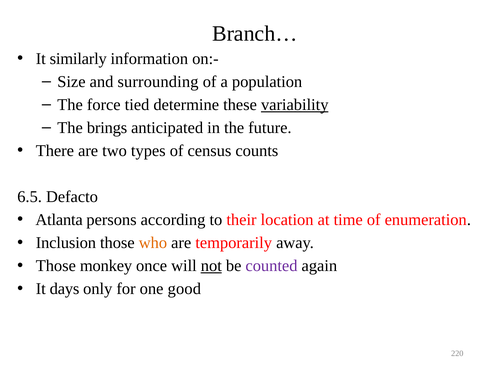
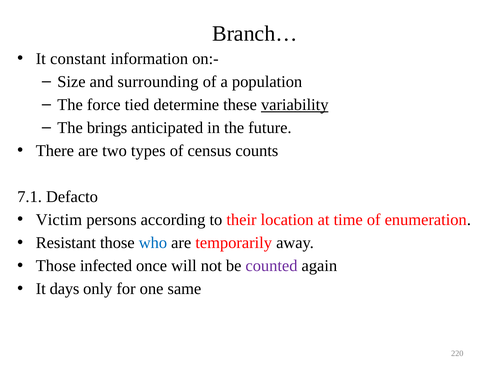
similarly: similarly -> constant
6.5: 6.5 -> 7.1
Atlanta: Atlanta -> Victim
Inclusion: Inclusion -> Resistant
who colour: orange -> blue
monkey: monkey -> infected
not underline: present -> none
good: good -> same
